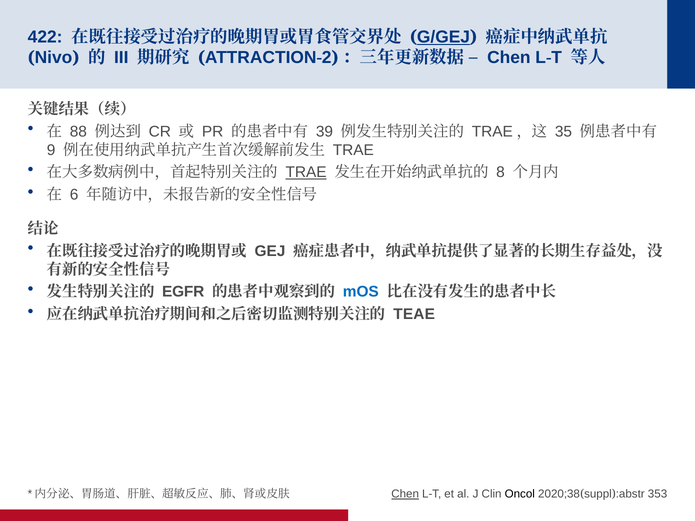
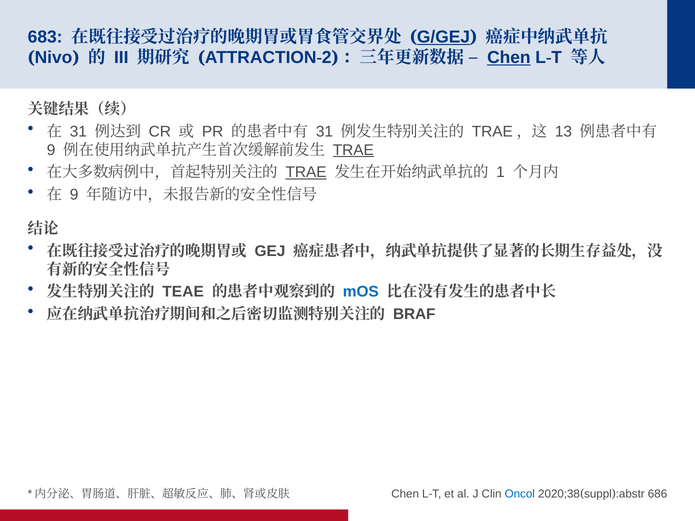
422: 422 -> 683
Chen at (509, 58) underline: none -> present
88 at (78, 132): 88 -> 31
39 at (324, 132): 39 -> 31
35: 35 -> 13
TRAE at (353, 150) underline: none -> present
8: 8 -> 1
6 at (74, 195): 6 -> 9
EGFR: EGFR -> TEAE
TEAE: TEAE -> BRAF
Chen at (405, 494) underline: present -> none
Oncol colour: black -> blue
353: 353 -> 686
